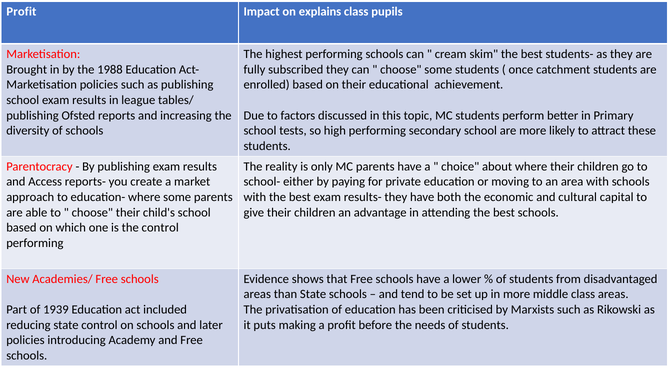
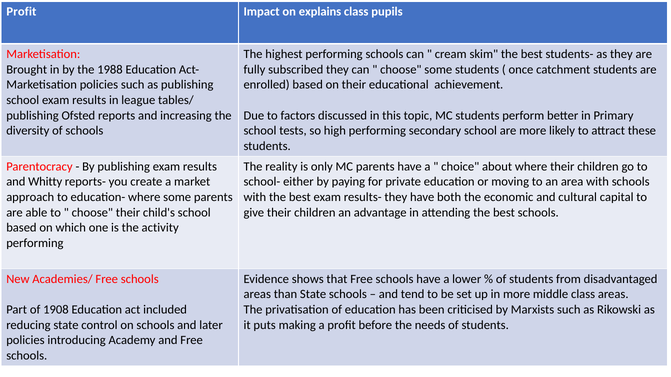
Access: Access -> Whitty
the control: control -> activity
1939: 1939 -> 1908
